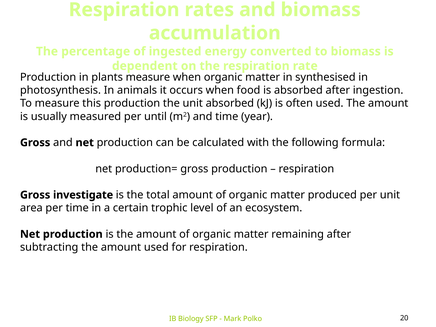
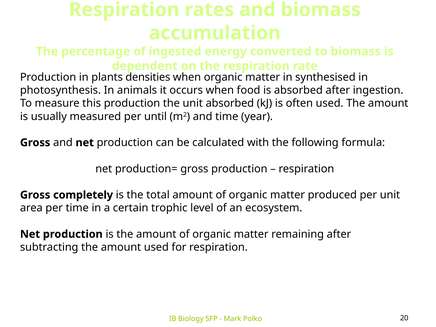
plants measure: measure -> densities
investigate: investigate -> completely
